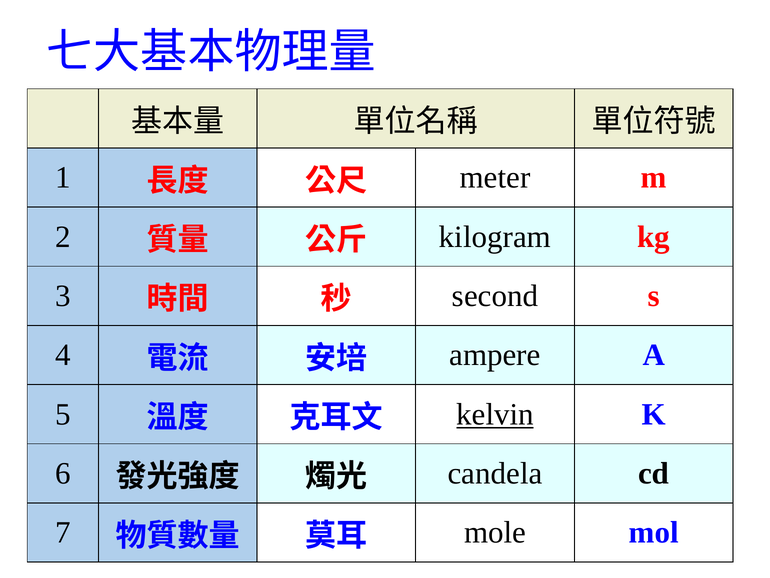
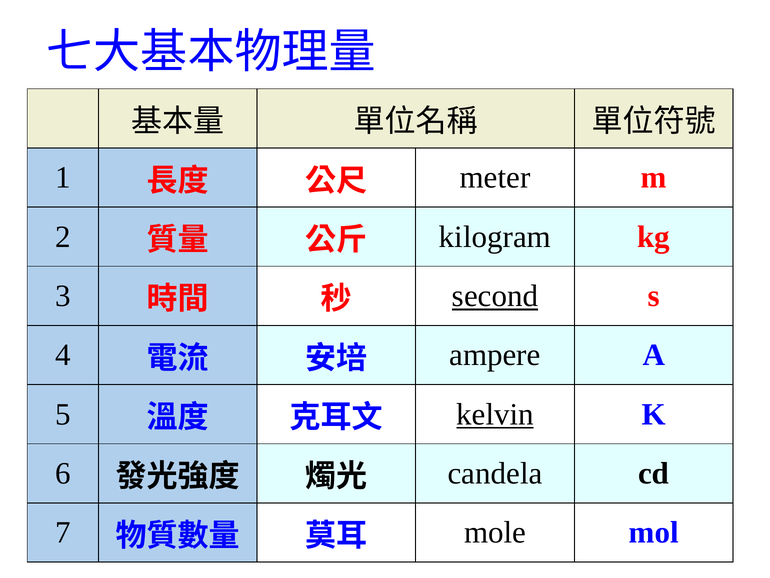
second underline: none -> present
